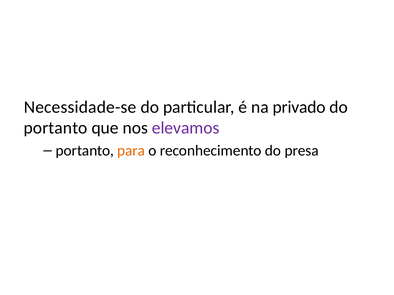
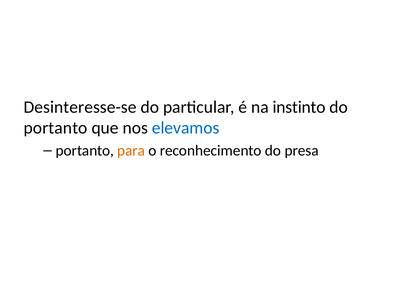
Necessidade-se: Necessidade-se -> Desinteresse-se
privado: privado -> instinto
elevamos colour: purple -> blue
